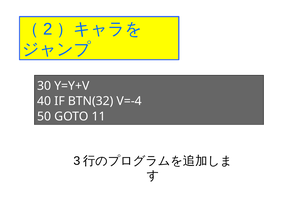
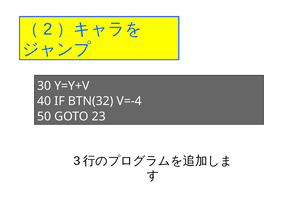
11: 11 -> 23
